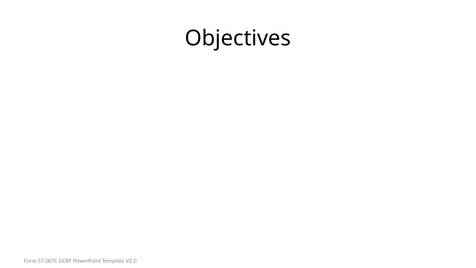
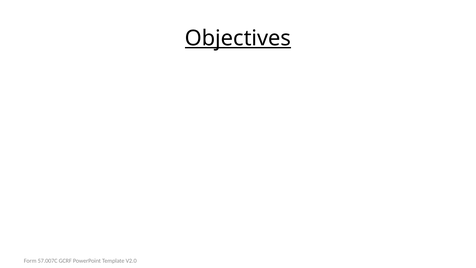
Objectives underline: none -> present
